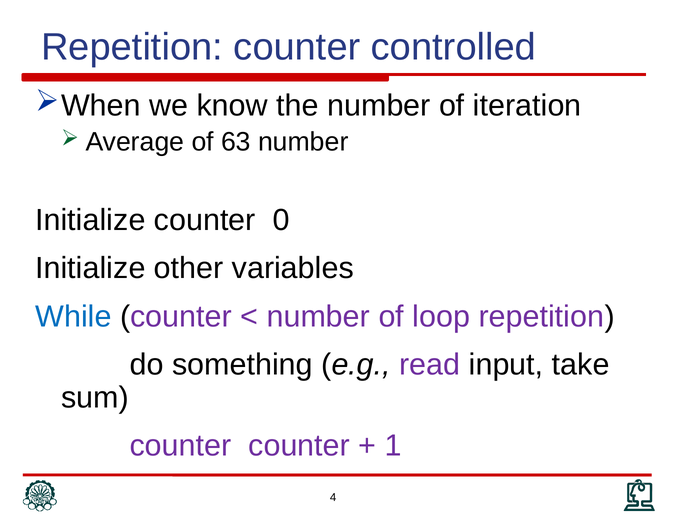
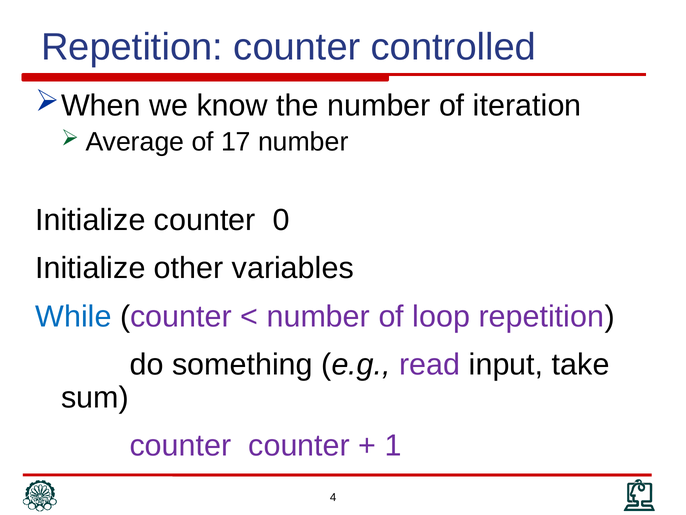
63: 63 -> 17
